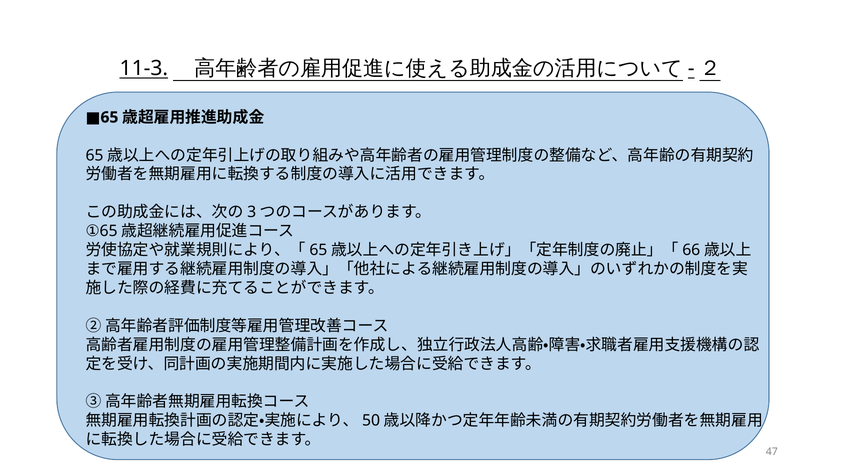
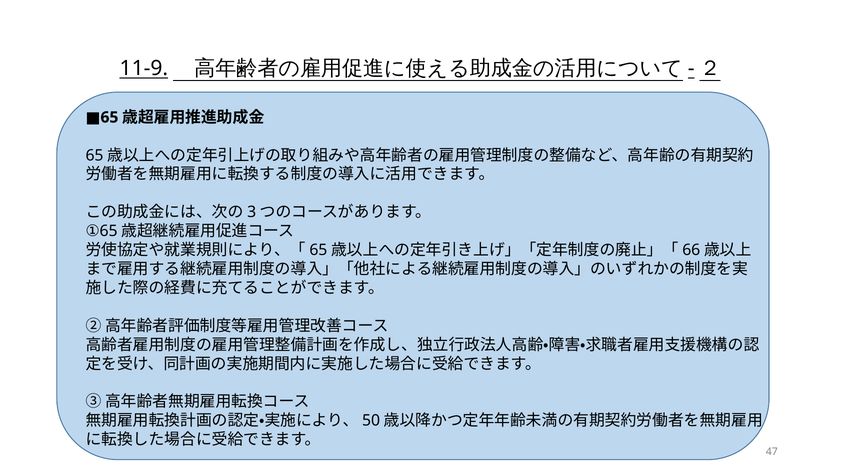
11-3: 11-3 -> 11-9
